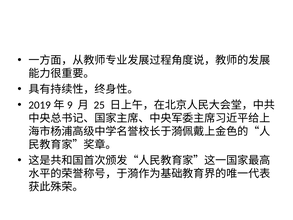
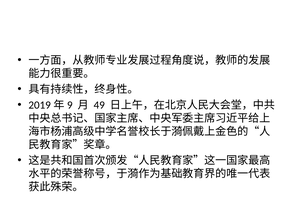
25: 25 -> 49
